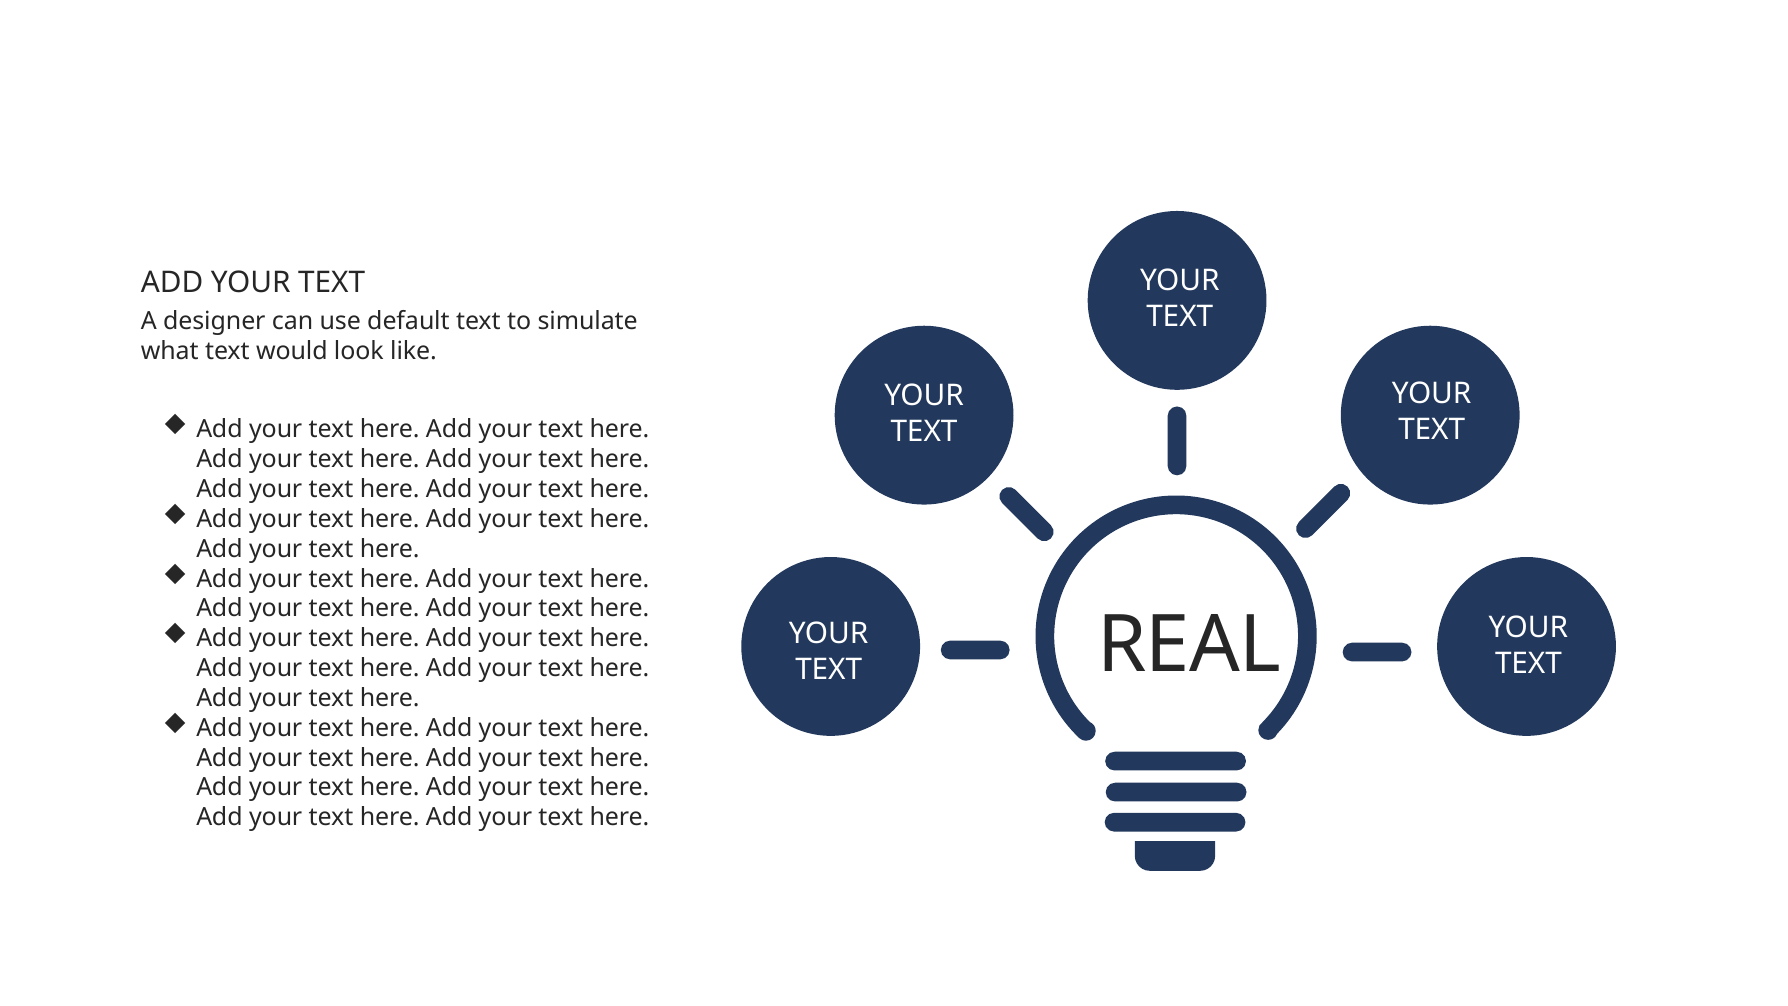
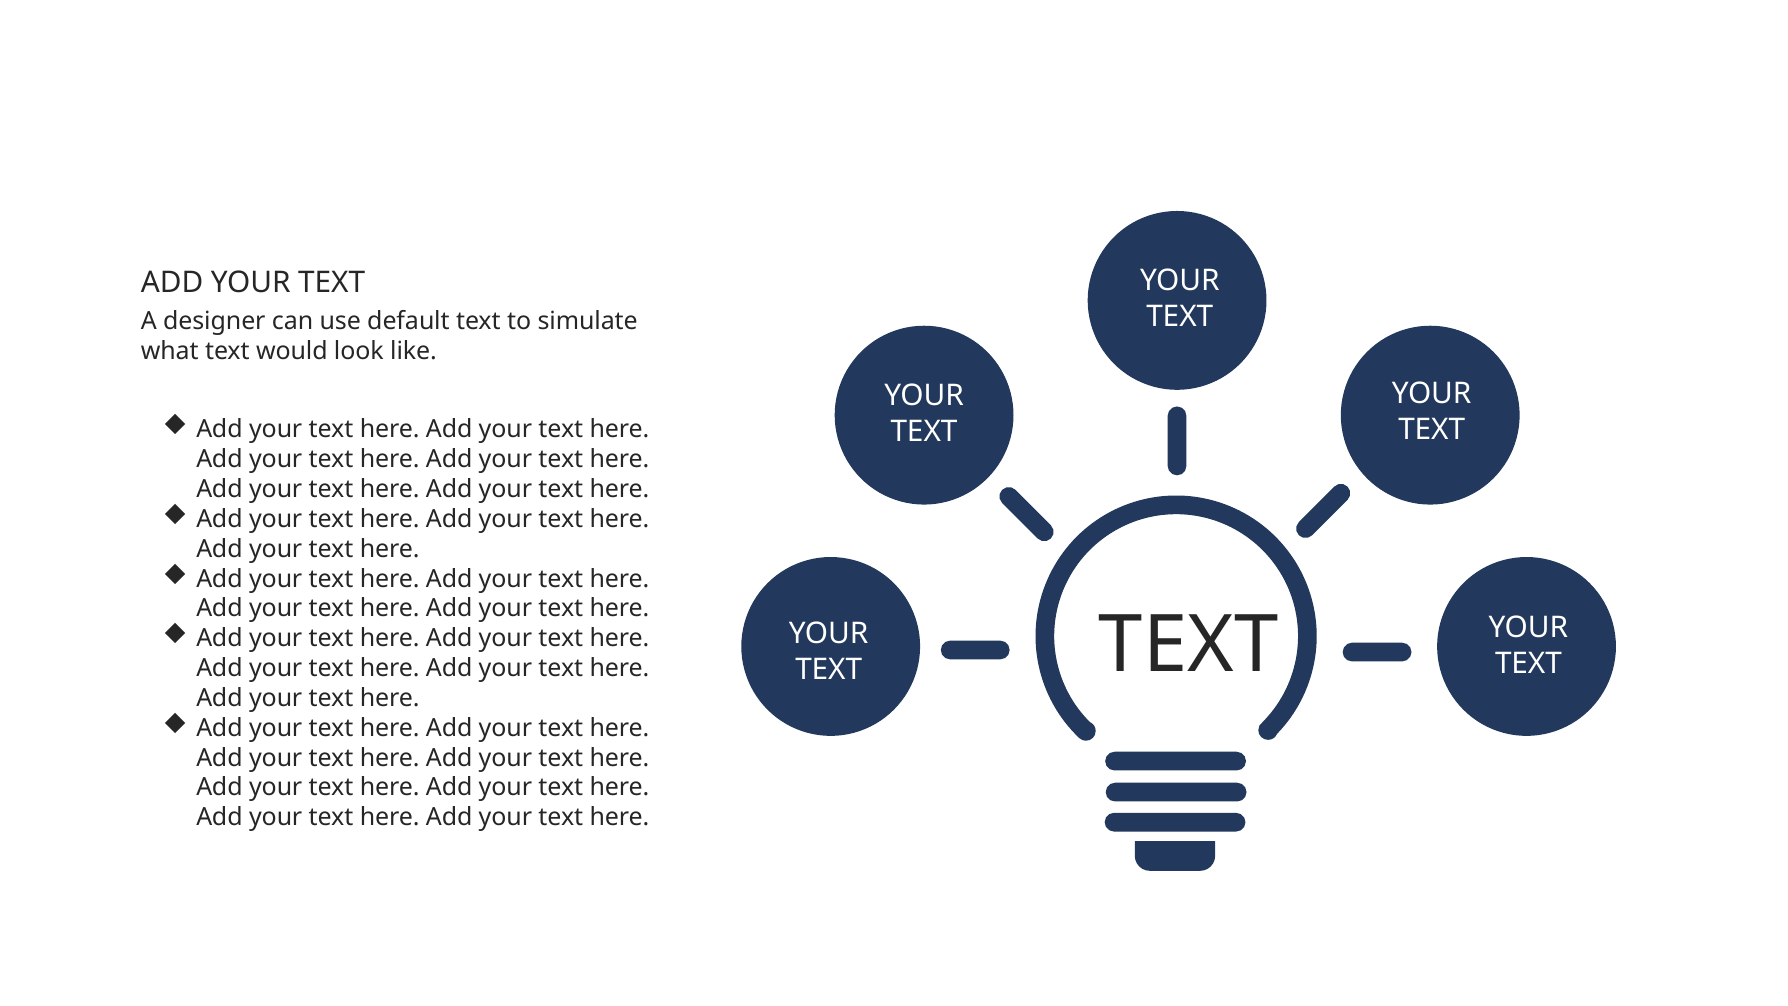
REAL at (1189, 645): REAL -> TEXT
